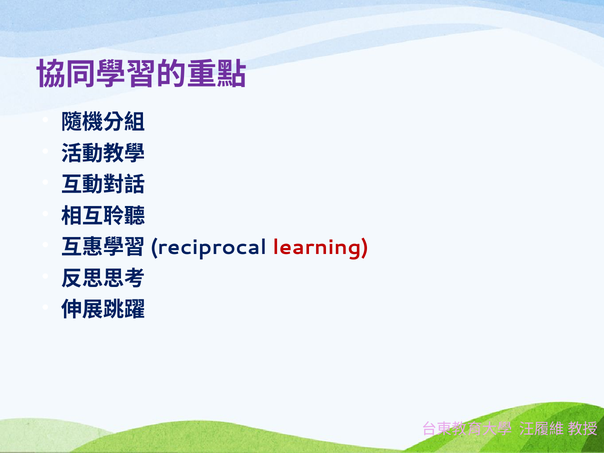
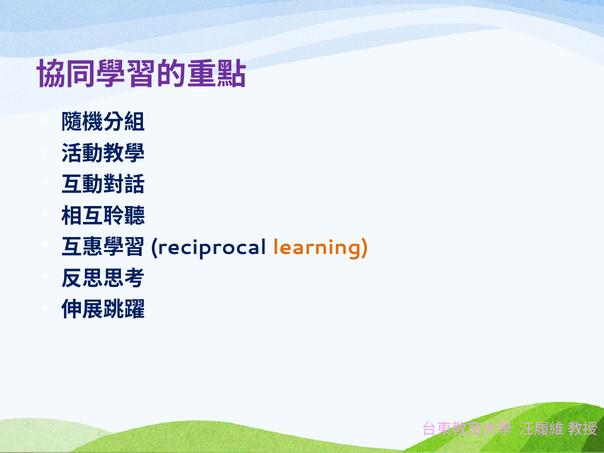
learning colour: red -> orange
